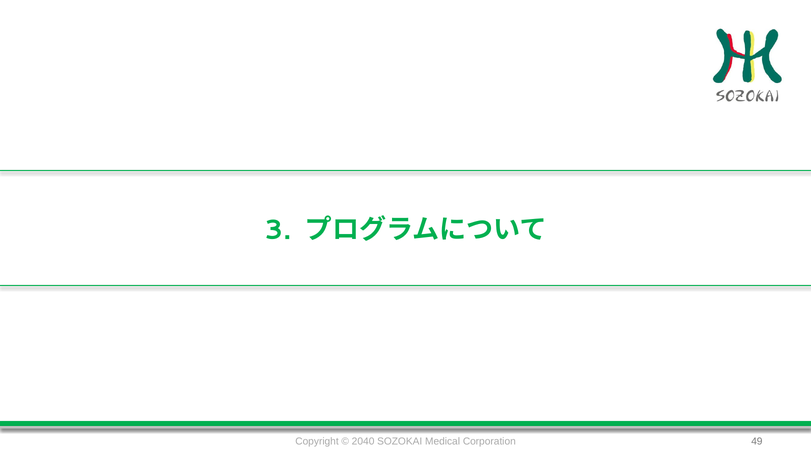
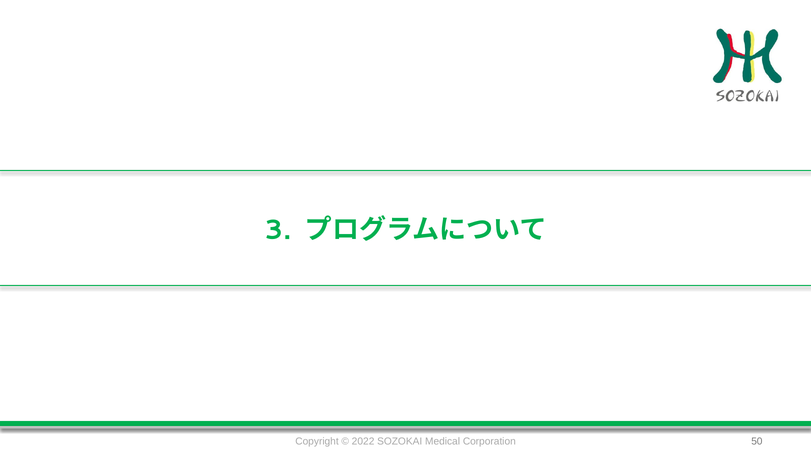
2040: 2040 -> 2022
49: 49 -> 50
